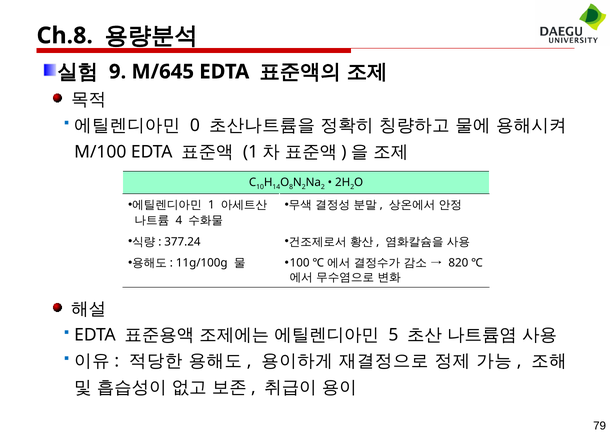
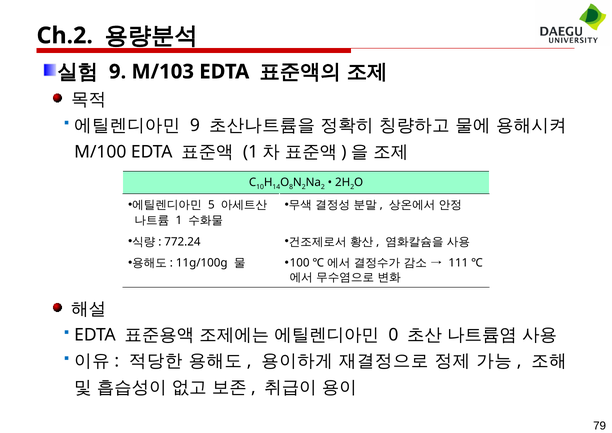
Ch.8: Ch.8 -> Ch.2
M/645: M/645 -> M/103
0 at (195, 126): 0 -> 9
1 at (211, 205): 1 -> 5
4 at (179, 220): 4 -> 1
377.24: 377.24 -> 772.24
820: 820 -> 111
5: 5 -> 0
